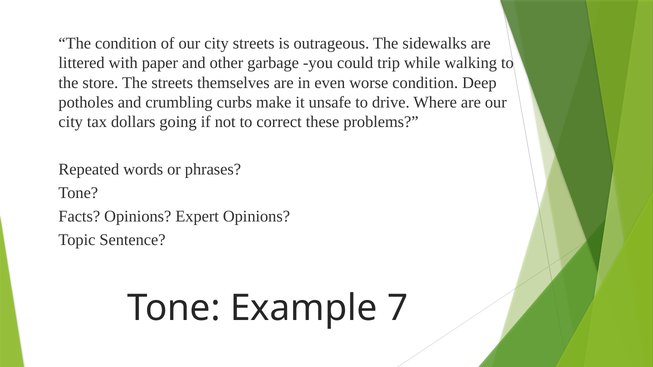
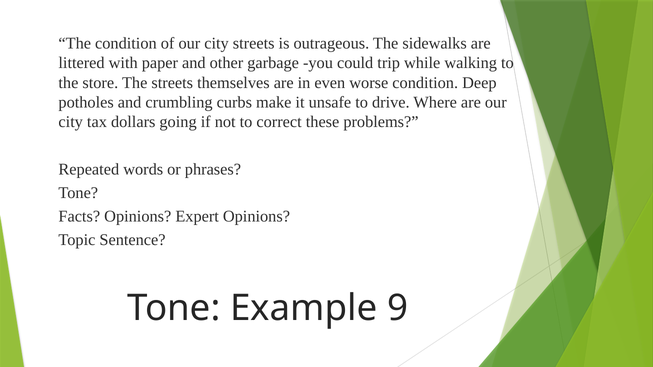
7: 7 -> 9
